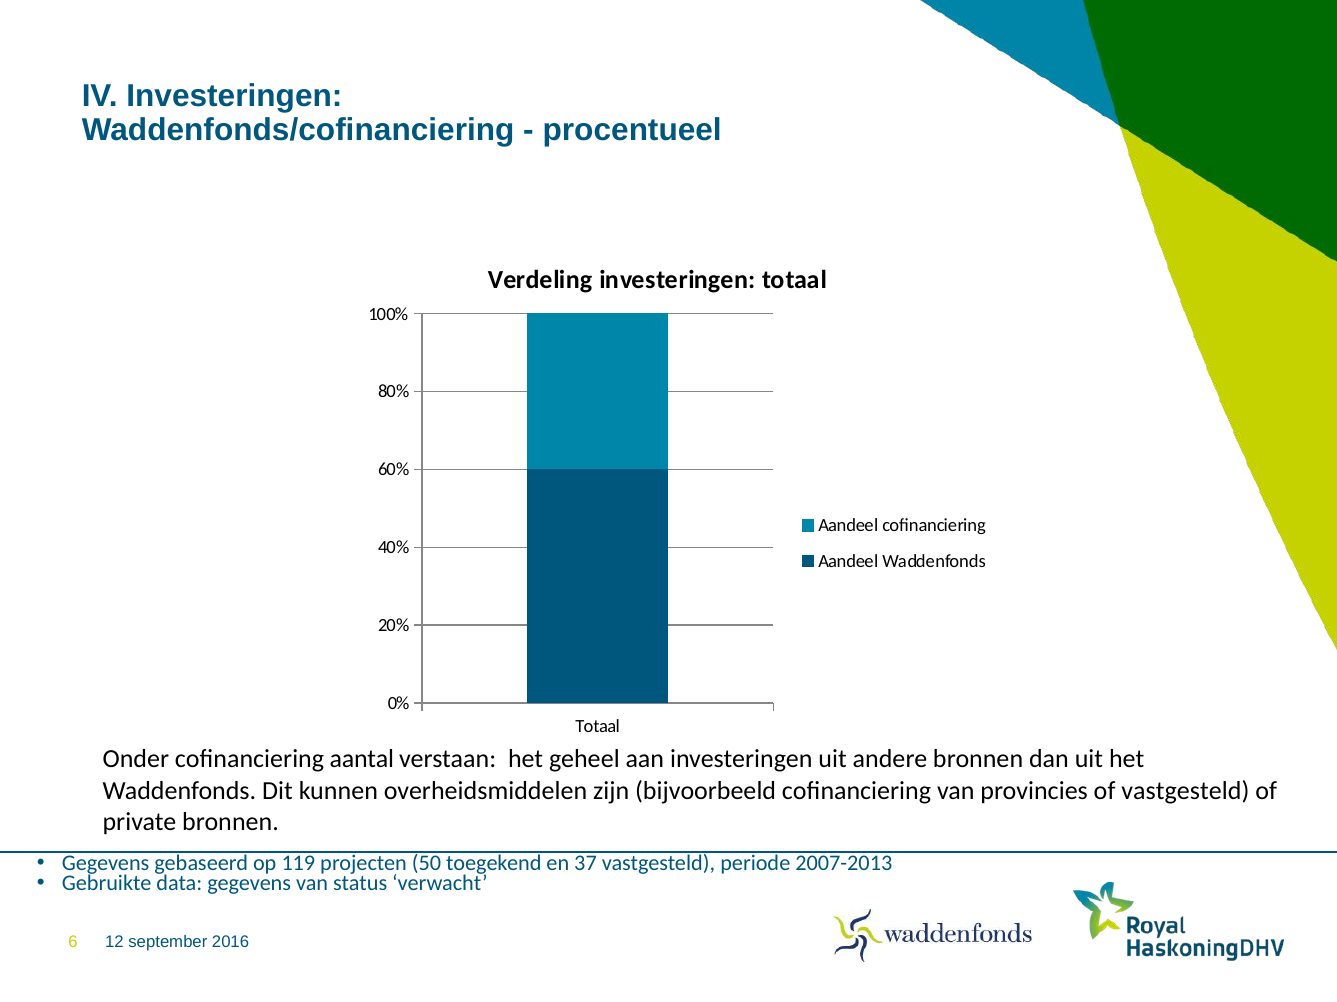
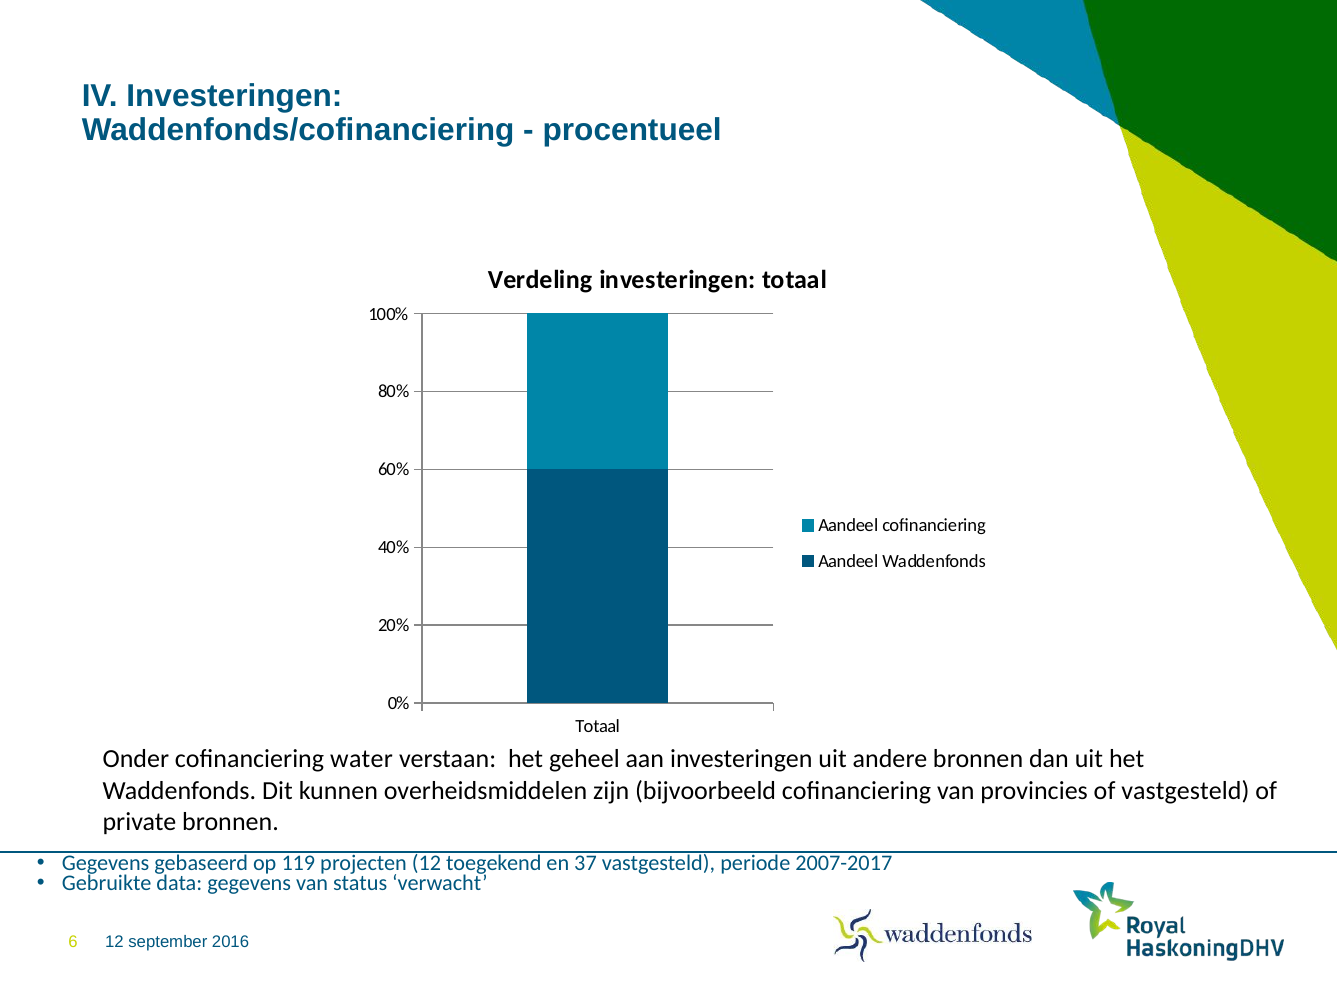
aantal: aantal -> water
projecten 50: 50 -> 12
2007-2013: 2007-2013 -> 2007-2017
